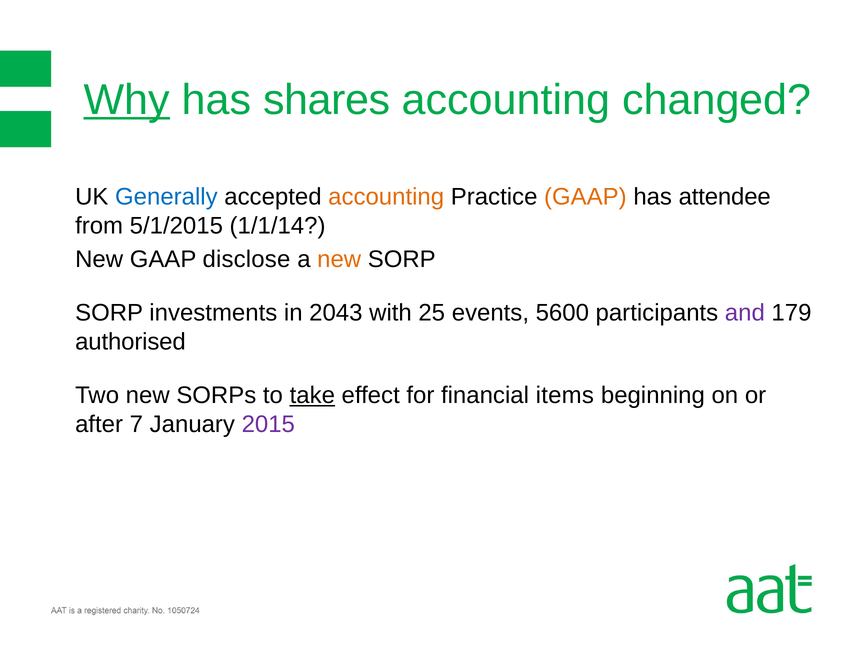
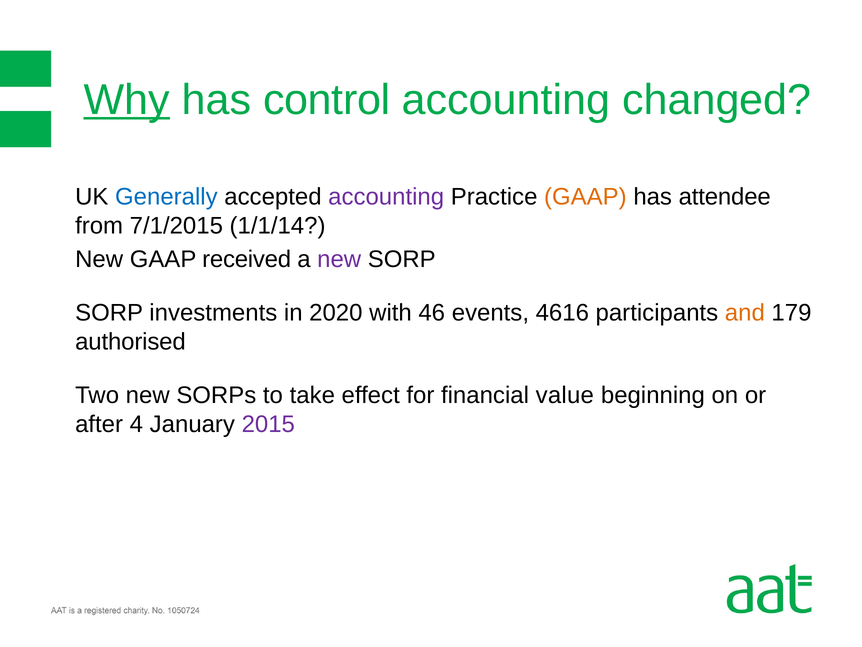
shares: shares -> control
accounting at (386, 197) colour: orange -> purple
5/1/2015: 5/1/2015 -> 7/1/2015
disclose: disclose -> received
new at (339, 259) colour: orange -> purple
2043: 2043 -> 2020
25: 25 -> 46
5600: 5600 -> 4616
and colour: purple -> orange
take underline: present -> none
items: items -> value
7: 7 -> 4
